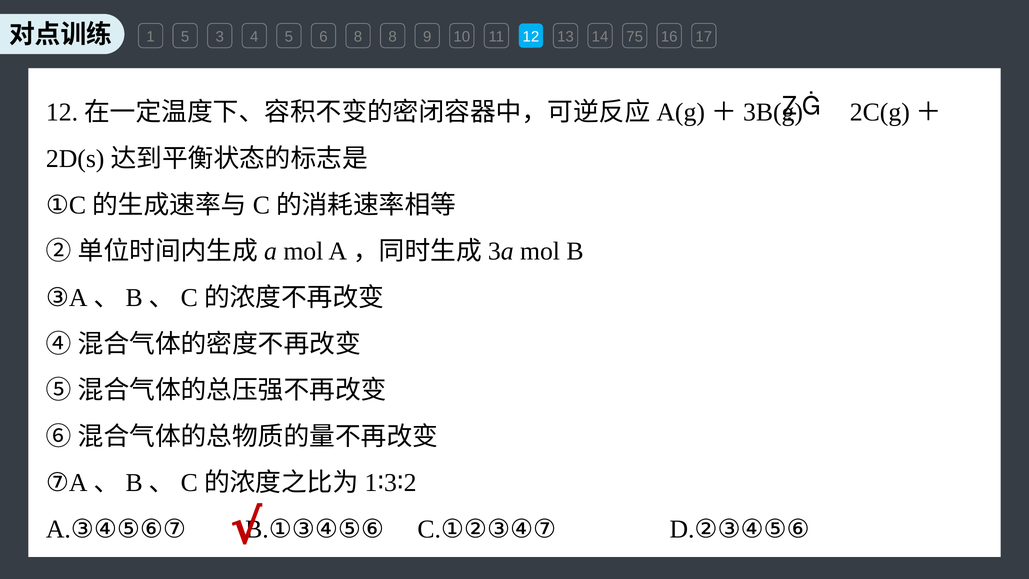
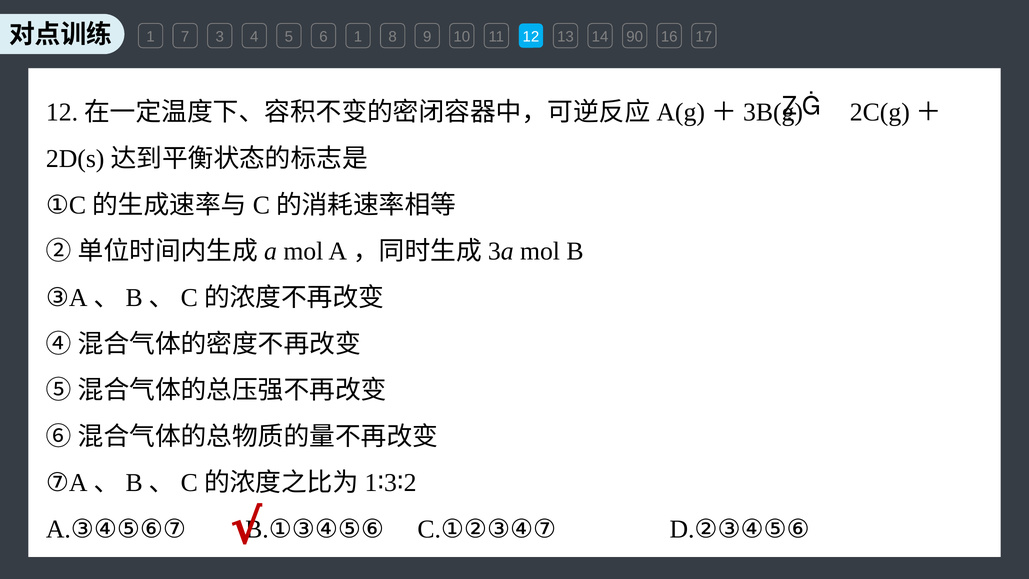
1 5: 5 -> 7
6 8: 8 -> 1
75: 75 -> 90
